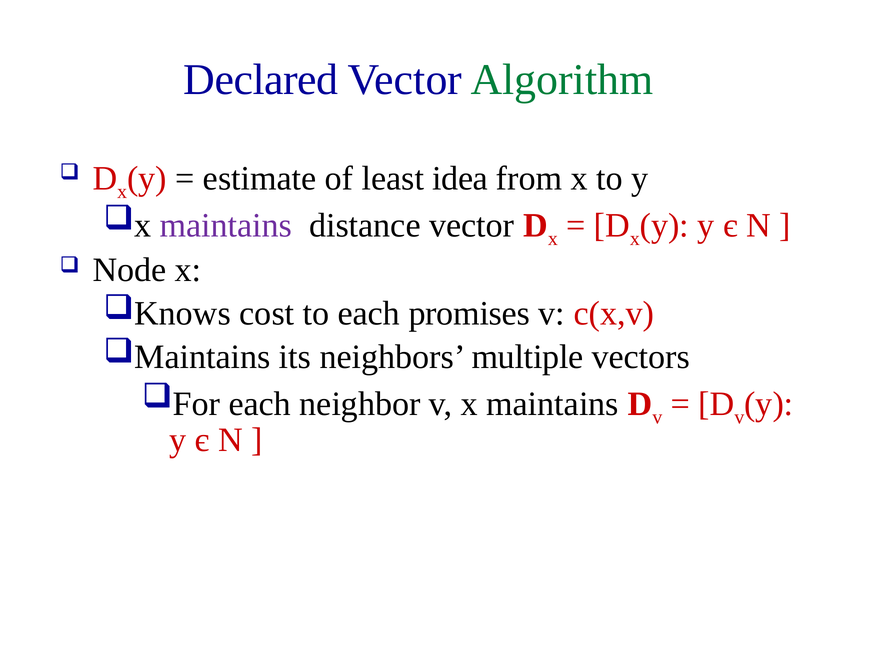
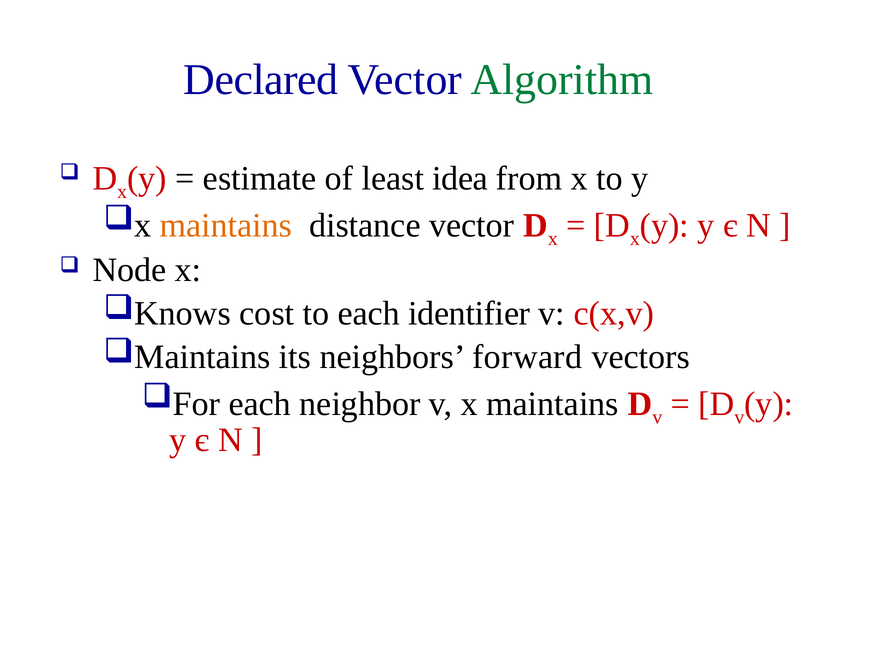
maintains at (226, 225) colour: purple -> orange
promises: promises -> identifier
multiple: multiple -> forward
